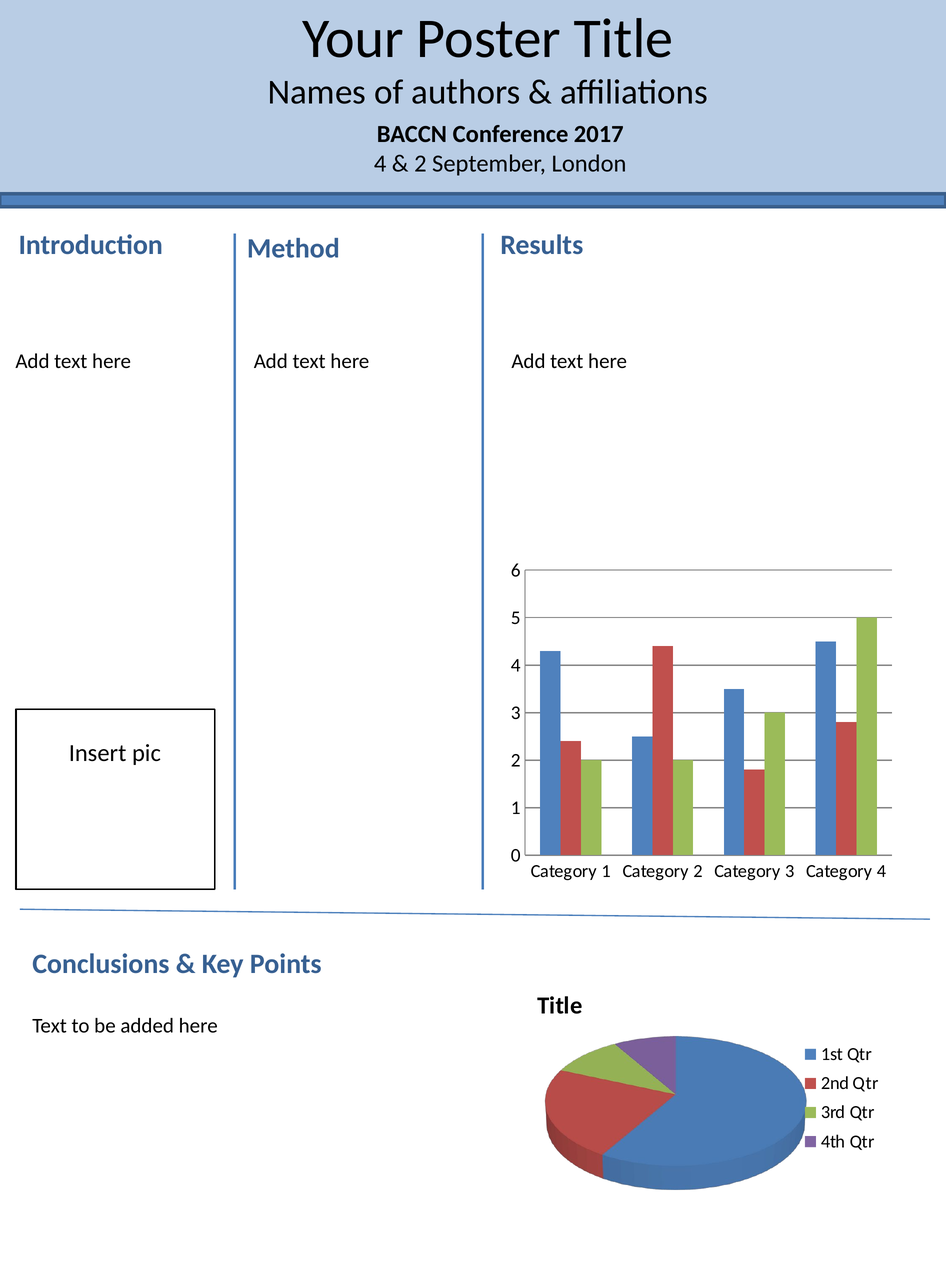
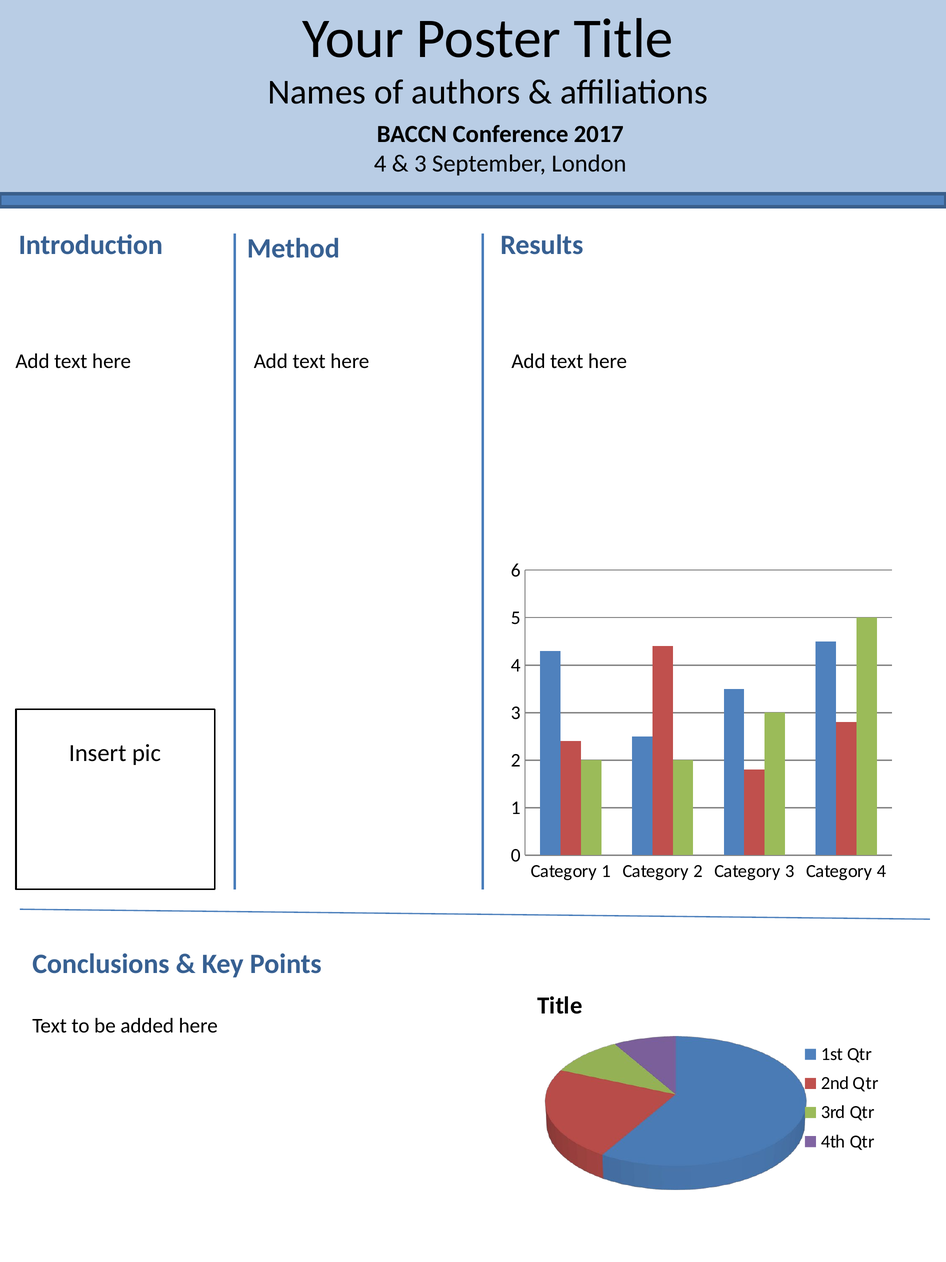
2 at (420, 164): 2 -> 3
